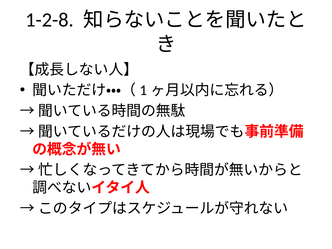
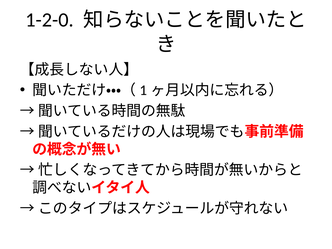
1-2-8: 1-2-8 -> 1-2-0
